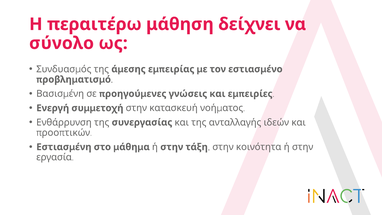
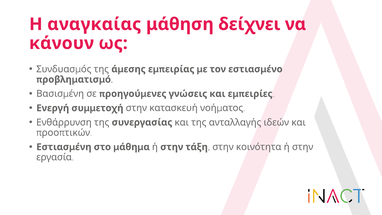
περαιτέρω: περαιτέρω -> αναγκαίας
σύνολο: σύνολο -> κάνουν
